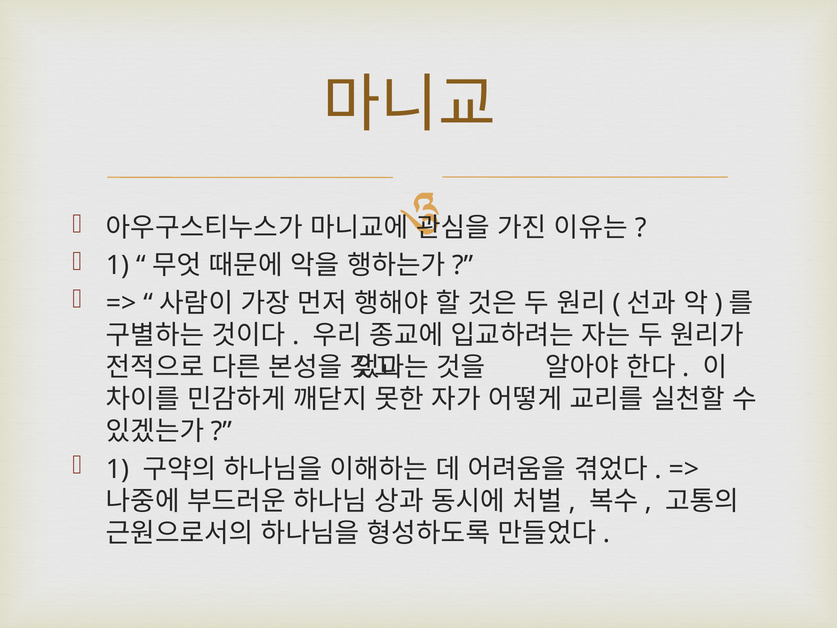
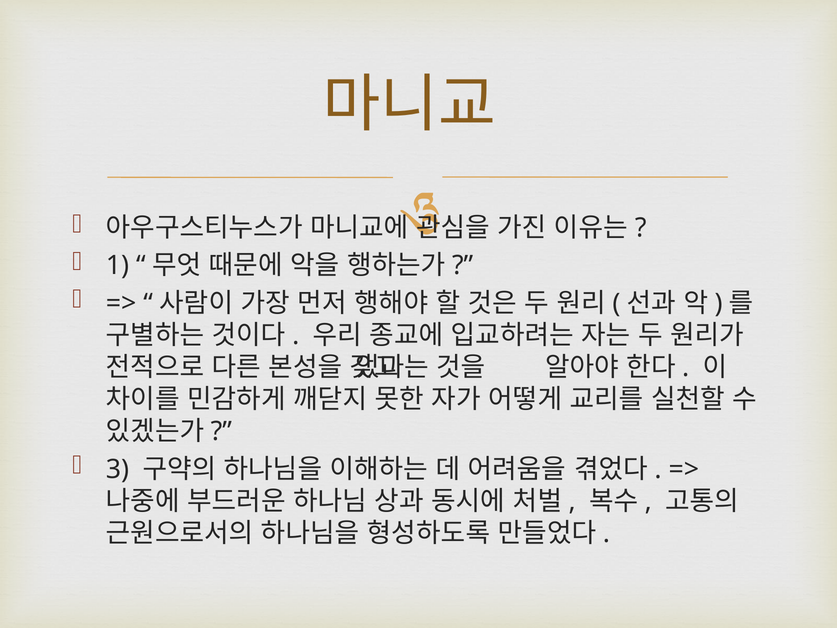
1 at (117, 469): 1 -> 3
